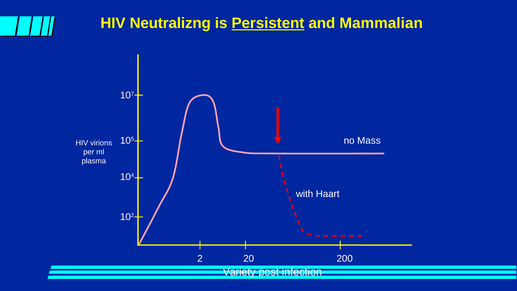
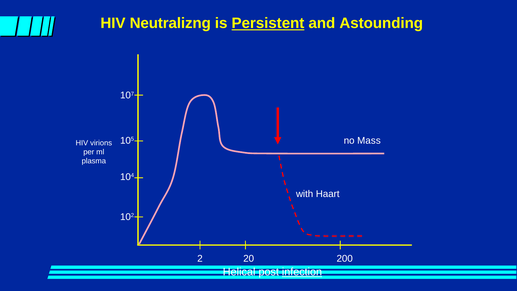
Mammalian: Mammalian -> Astounding
Variety: Variety -> Helical
infection underline: none -> present
